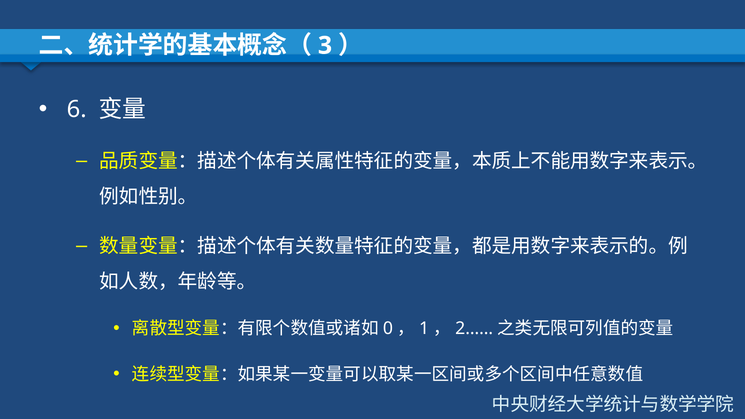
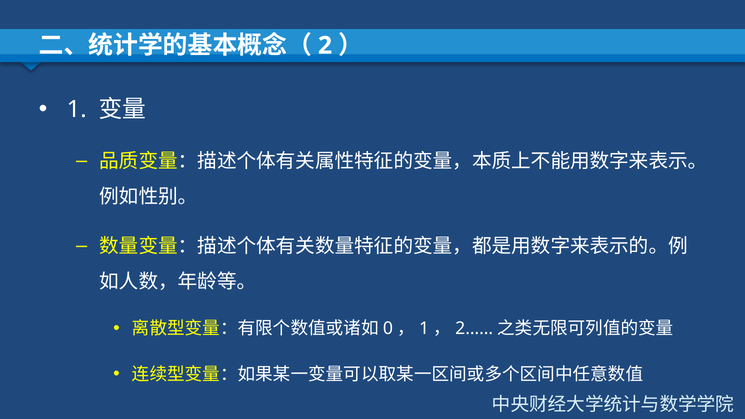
3: 3 -> 2
6: 6 -> 1
